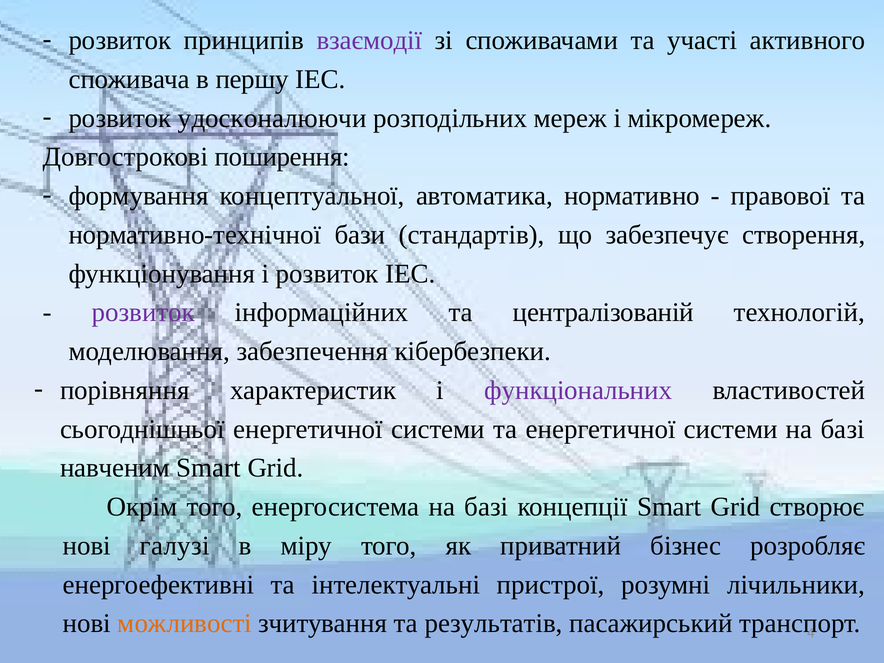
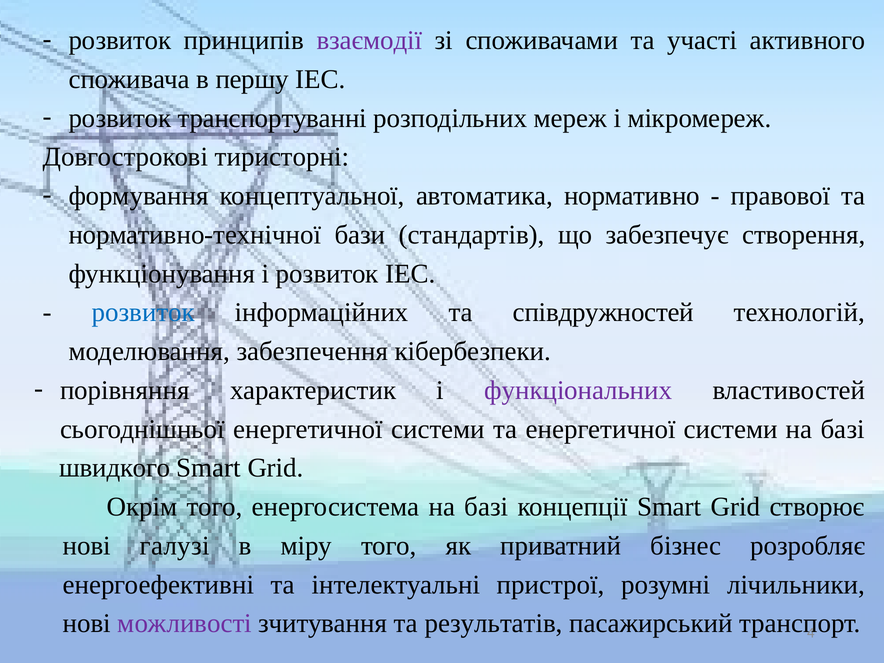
удосконалюючи: удосконалюючи -> транспортуванні
поширення: поширення -> тиристорні
розвиток at (143, 312) colour: purple -> blue
централізованій: централізованій -> співдружностей
навченим: навченим -> швидкого
можливості colour: orange -> purple
